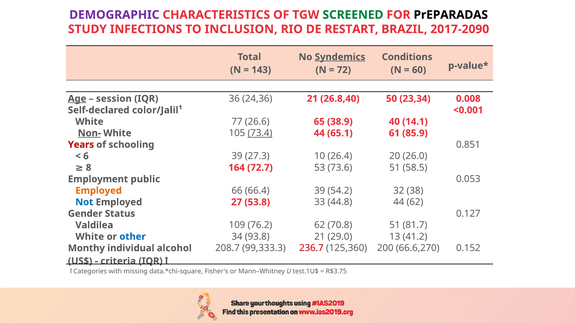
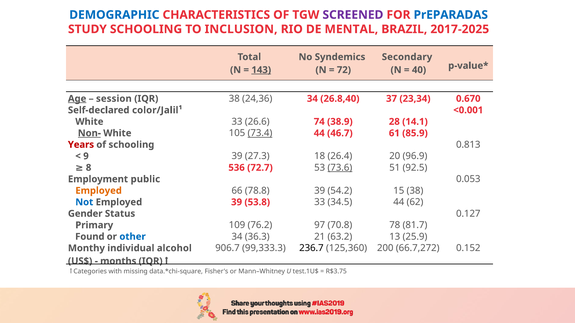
DEMOGRAPHIC colour: purple -> blue
SCREENED colour: green -> purple
PrEPARADAS colour: black -> blue
STUDY INFECTIONS: INFECTIONS -> SCHOOLING
RESTART: RESTART -> MENTAL
2017-2090: 2017-2090 -> 2017-2025
Syndemics underline: present -> none
Conditions: Conditions -> Secondary
143 underline: none -> present
60: 60 -> 40
IQR 36: 36 -> 38
24,36 21: 21 -> 34
50: 50 -> 37
0.008: 0.008 -> 0.670
White 77: 77 -> 33
65: 65 -> 74
40: 40 -> 28
65.1: 65.1 -> 46.7
0.851: 0.851 -> 0.813
6: 6 -> 9
10: 10 -> 18
26.0: 26.0 -> 96.9
164: 164 -> 536
73.6 underline: none -> present
58.5: 58.5 -> 92.5
66.4: 66.4 -> 78.8
32: 32 -> 15
Employed 27: 27 -> 39
44.8: 44.8 -> 34.5
Valdilea: Valdilea -> Primary
76.2 62: 62 -> 97
70.8 51: 51 -> 78
White at (90, 237): White -> Found
93.8: 93.8 -> 36.3
29.0: 29.0 -> 63.2
41.2: 41.2 -> 25.9
208.7: 208.7 -> 906.7
236.7 colour: red -> black
66.6,270: 66.6,270 -> 66.7,272
criteria: criteria -> months
